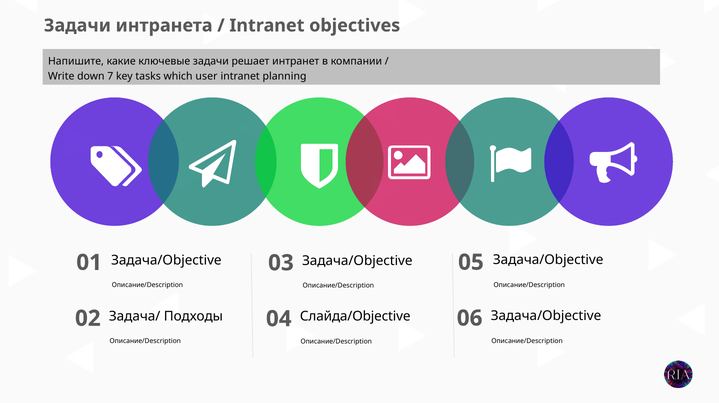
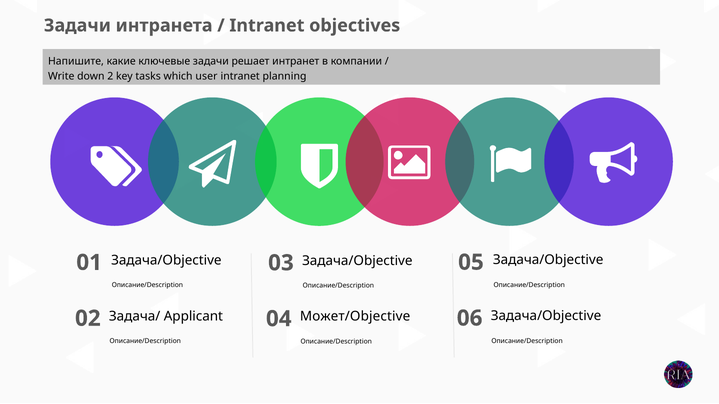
7: 7 -> 2
Подходы: Подходы -> Applicant
Слайда/Objective: Слайда/Objective -> Может/Objective
